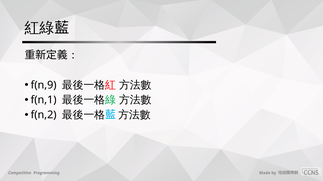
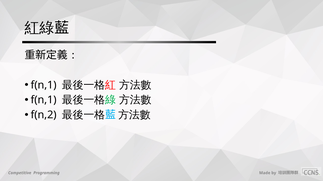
f(n,9 at (44, 85): f(n,9 -> f(n,1
